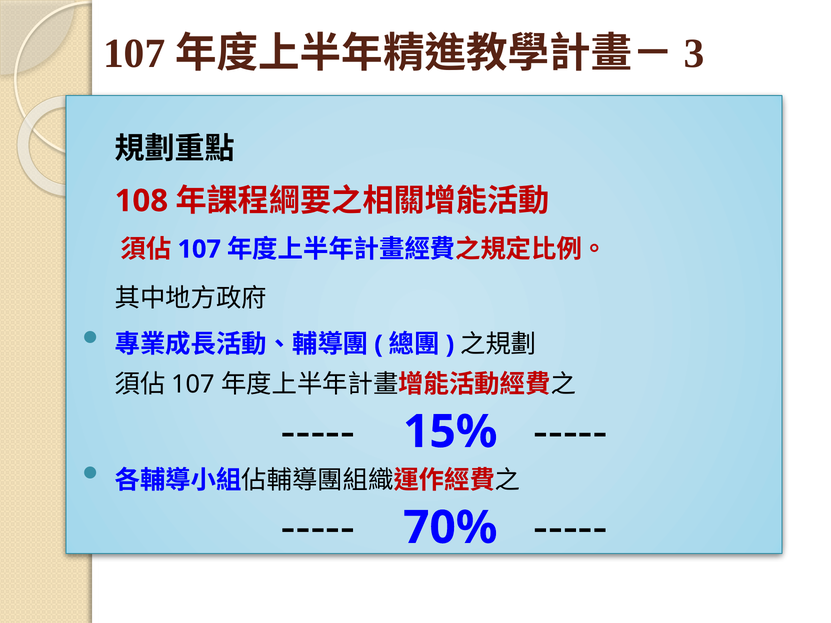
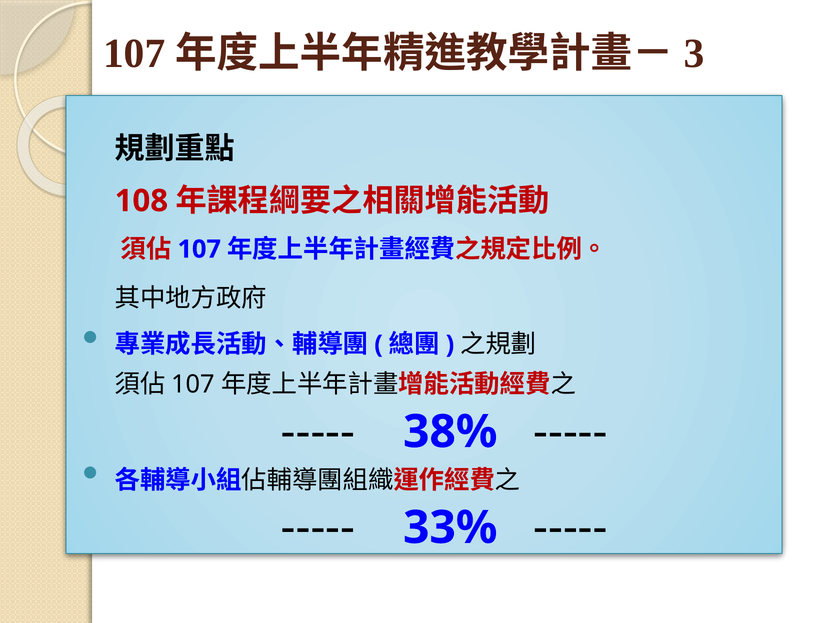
15%: 15% -> 38%
70%: 70% -> 33%
